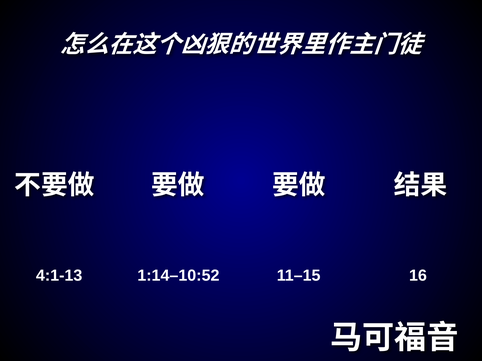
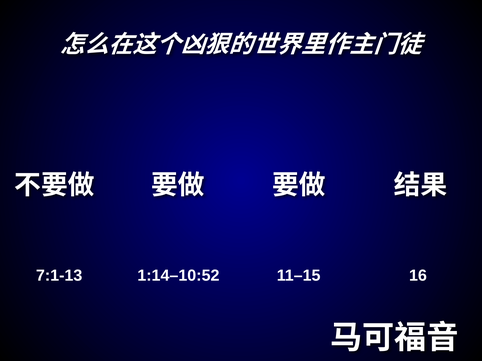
4:1-13: 4:1-13 -> 7:1-13
